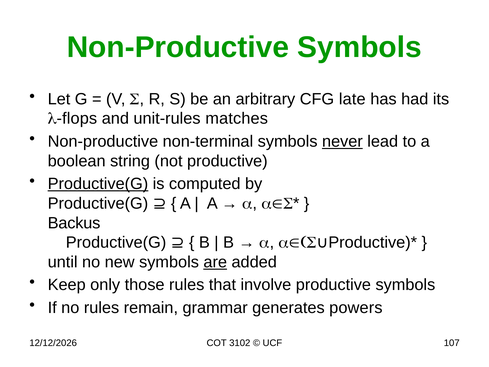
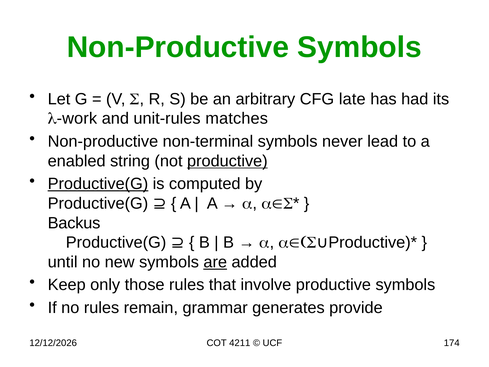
flops: flops -> work
never underline: present -> none
boolean: boolean -> enabled
productive at (227, 161) underline: none -> present
powers: powers -> provide
3102: 3102 -> 4211
107: 107 -> 174
